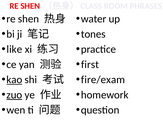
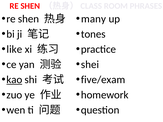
water: water -> many
first: first -> shei
fire/exam: fire/exam -> five/exam
zuo underline: present -> none
